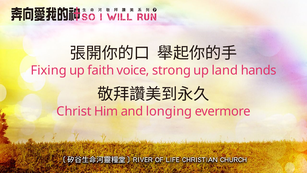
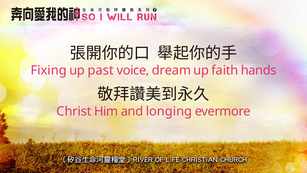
faith: faith -> past
strong: strong -> dream
land: land -> faith
